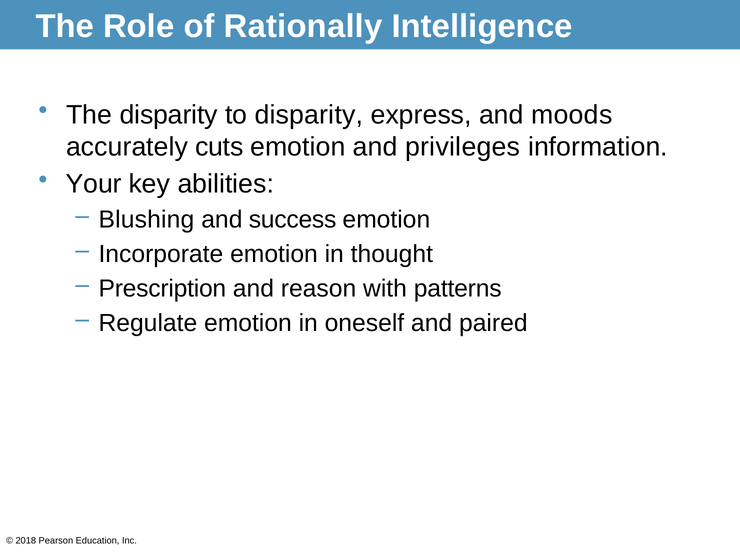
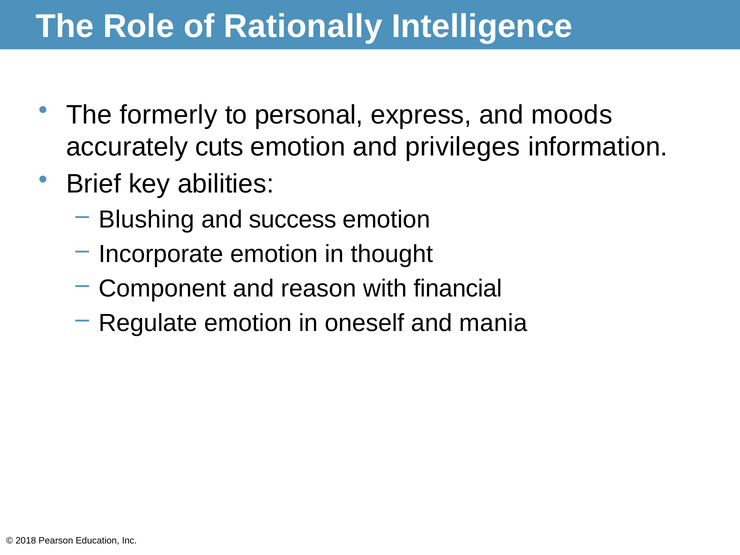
The disparity: disparity -> formerly
to disparity: disparity -> personal
Your: Your -> Brief
Prescription: Prescription -> Component
patterns: patterns -> financial
paired: paired -> mania
